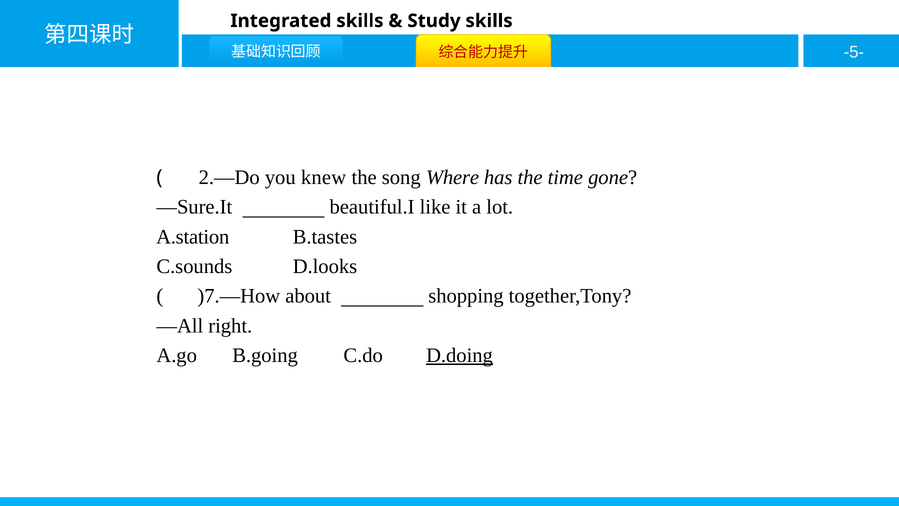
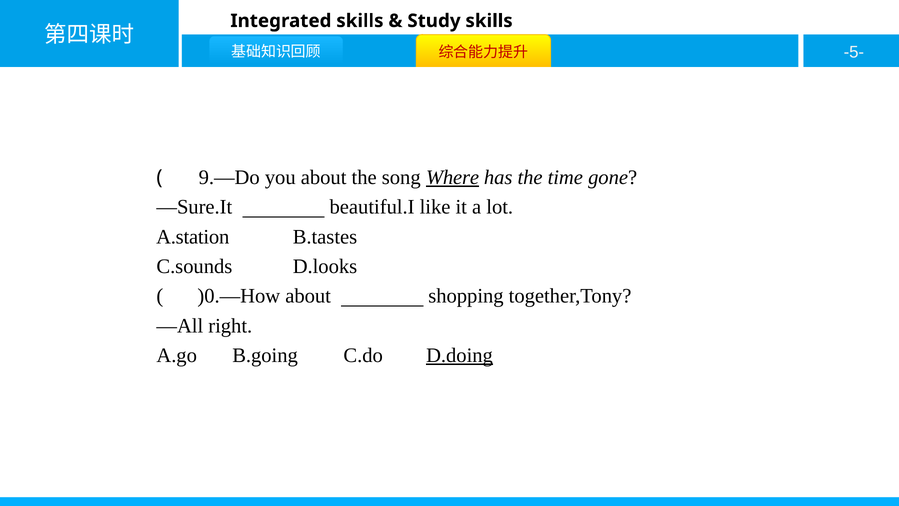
)2.—Do: )2.—Do -> )9.—Do
you knew: knew -> about
Where underline: none -> present
)7.—How: )7.—How -> )0.—How
